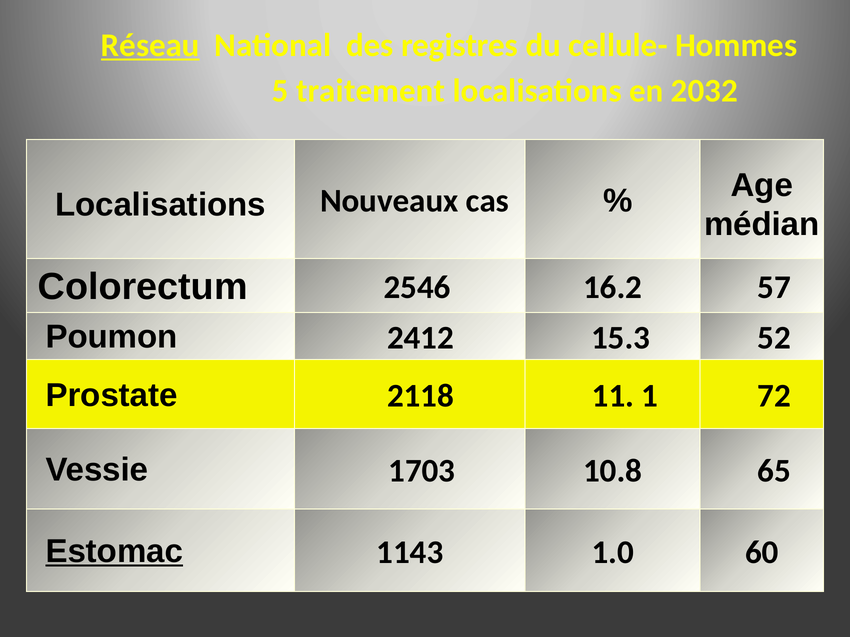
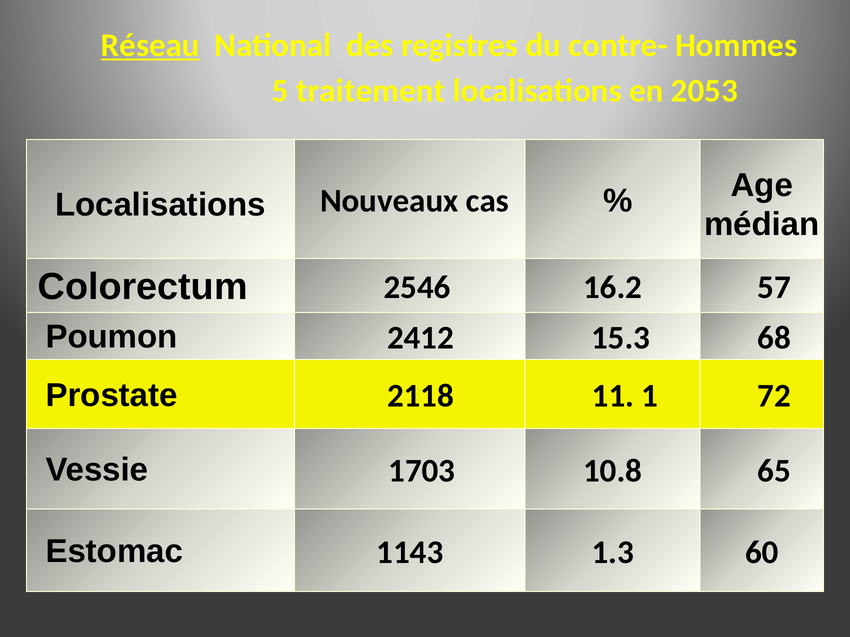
cellule-: cellule- -> contre-
2032: 2032 -> 2053
52: 52 -> 68
Estomac underline: present -> none
1.0: 1.0 -> 1.3
